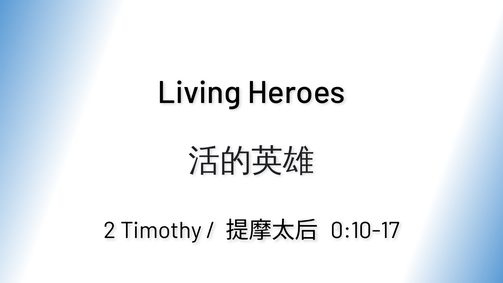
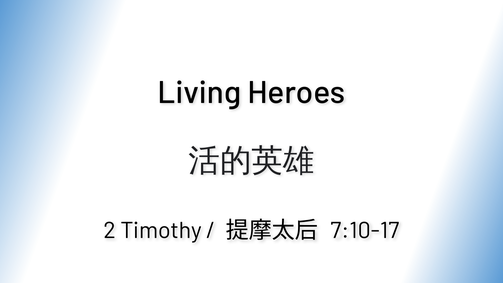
0:10-17: 0:10-17 -> 7:10-17
